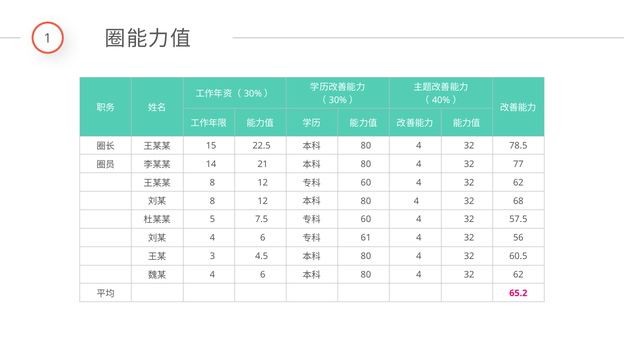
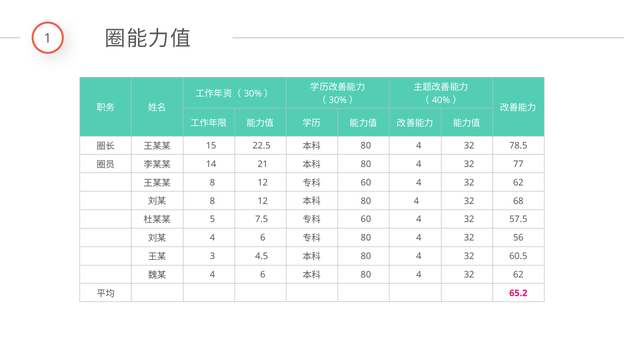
61 at (366, 238): 61 -> 80
